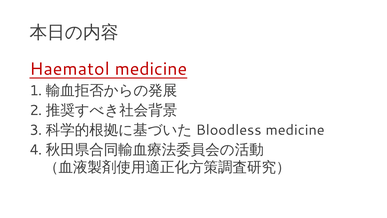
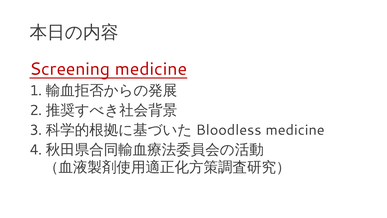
Haematol: Haematol -> Screening
